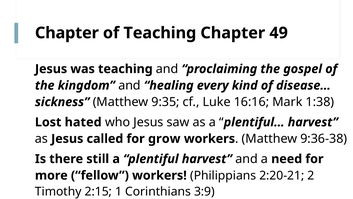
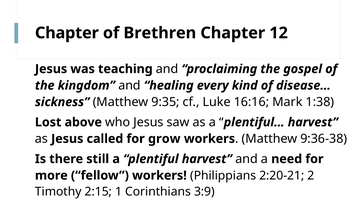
of Teaching: Teaching -> Brethren
49: 49 -> 12
hated: hated -> above
